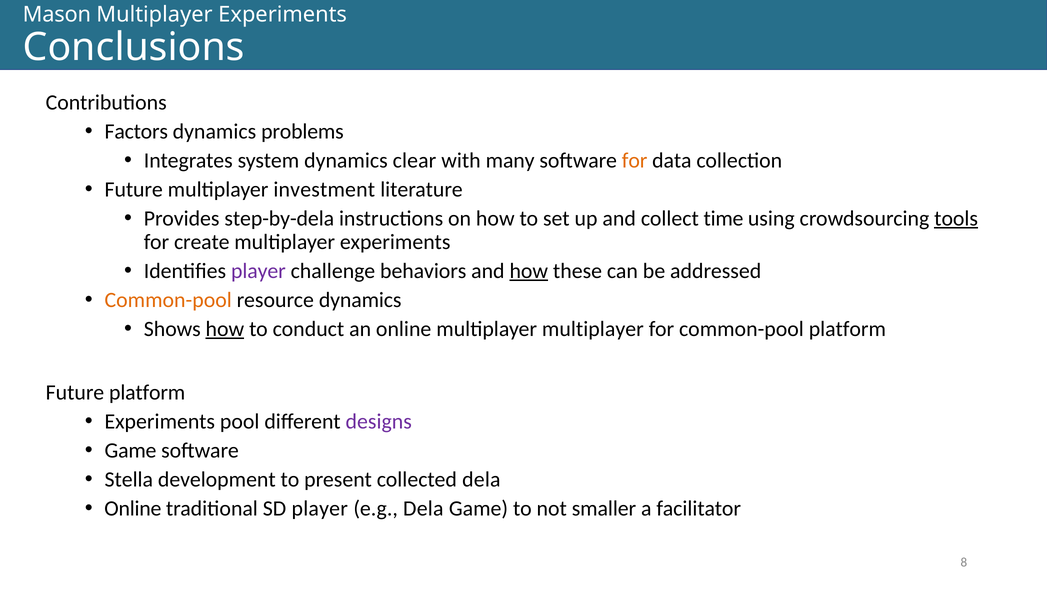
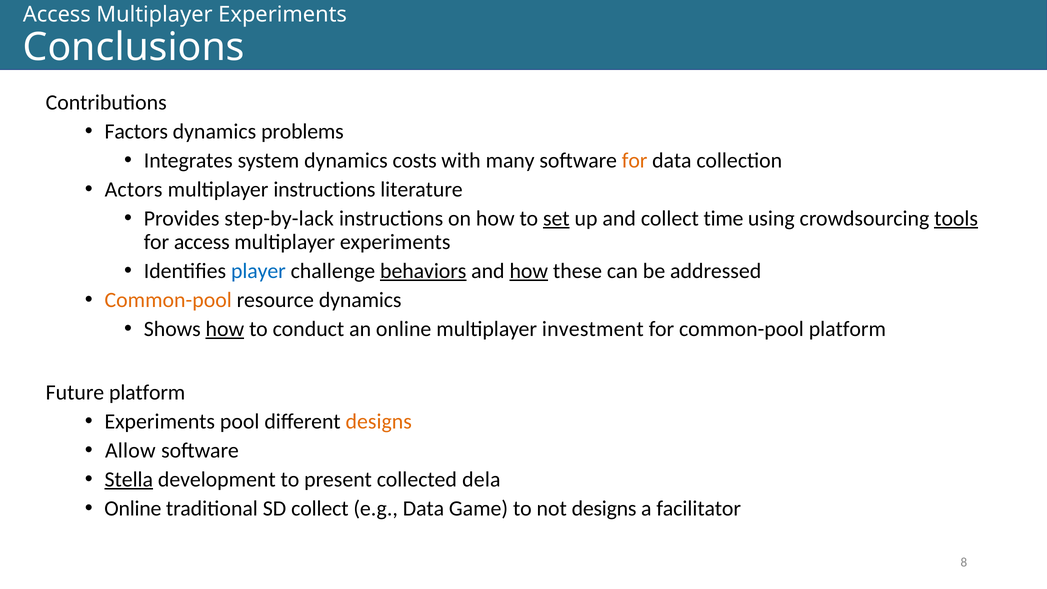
Mason at (57, 14): Mason -> Access
clear: clear -> costs
Future at (134, 189): Future -> Actors
multiplayer investment: investment -> instructions
step-by-dela: step-by-dela -> step-by-lack
set underline: none -> present
for create: create -> access
player at (258, 271) colour: purple -> blue
behaviors underline: none -> present
multiplayer multiplayer: multiplayer -> investment
designs at (379, 421) colour: purple -> orange
Game at (131, 450): Game -> Allow
Stella underline: none -> present
SD player: player -> collect
e.g Dela: Dela -> Data
not smaller: smaller -> designs
